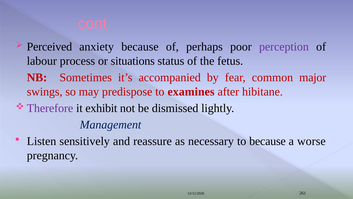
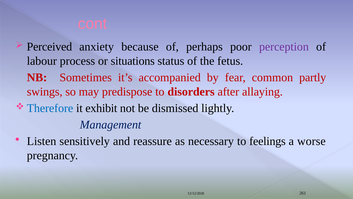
major: major -> partly
examines: examines -> disorders
hibitane: hibitane -> allaying
Therefore colour: purple -> blue
to because: because -> feelings
